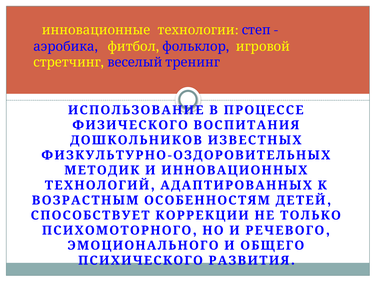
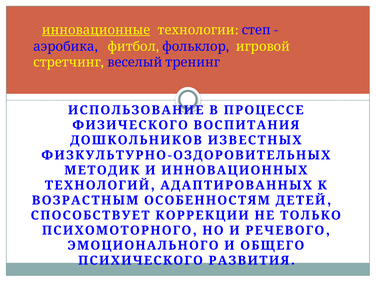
инновационные underline: none -> present
